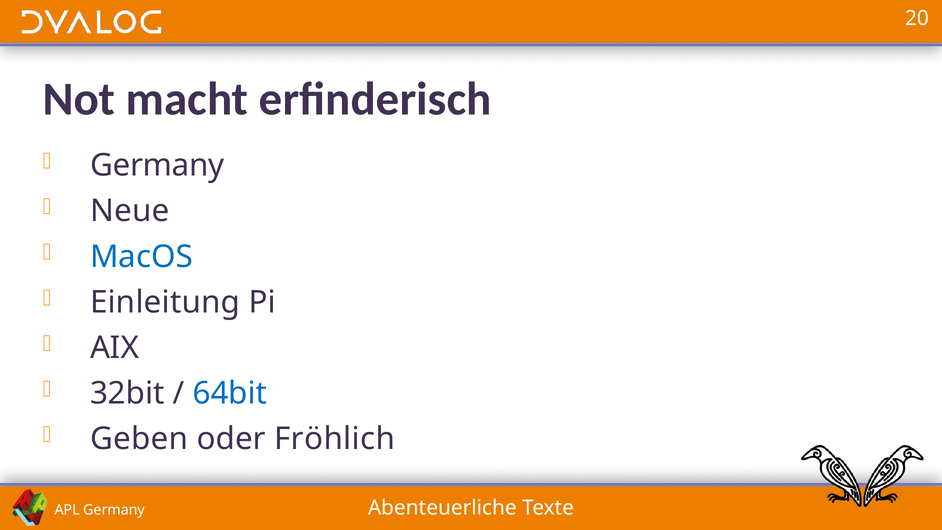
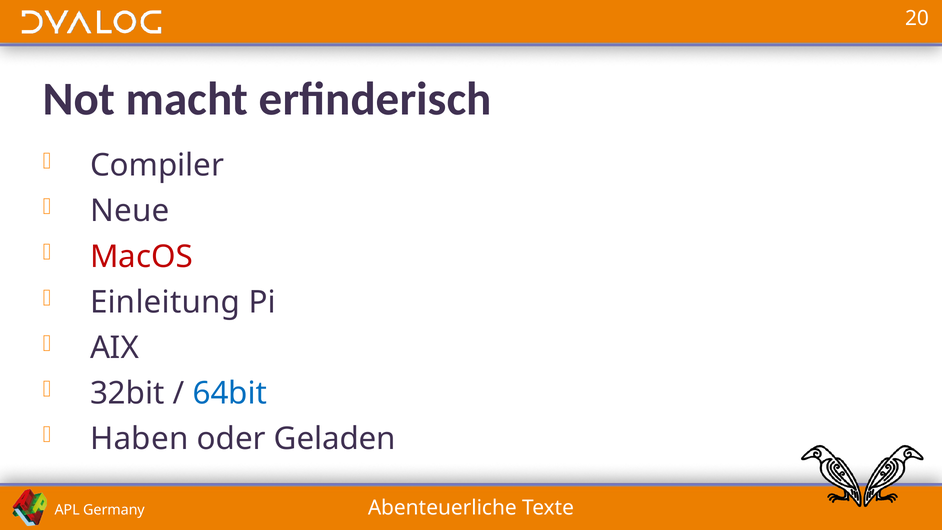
Germany at (157, 165): Germany -> Compiler
MacOS colour: blue -> red
Geben: Geben -> Haben
Fröhlich: Fröhlich -> Geladen
